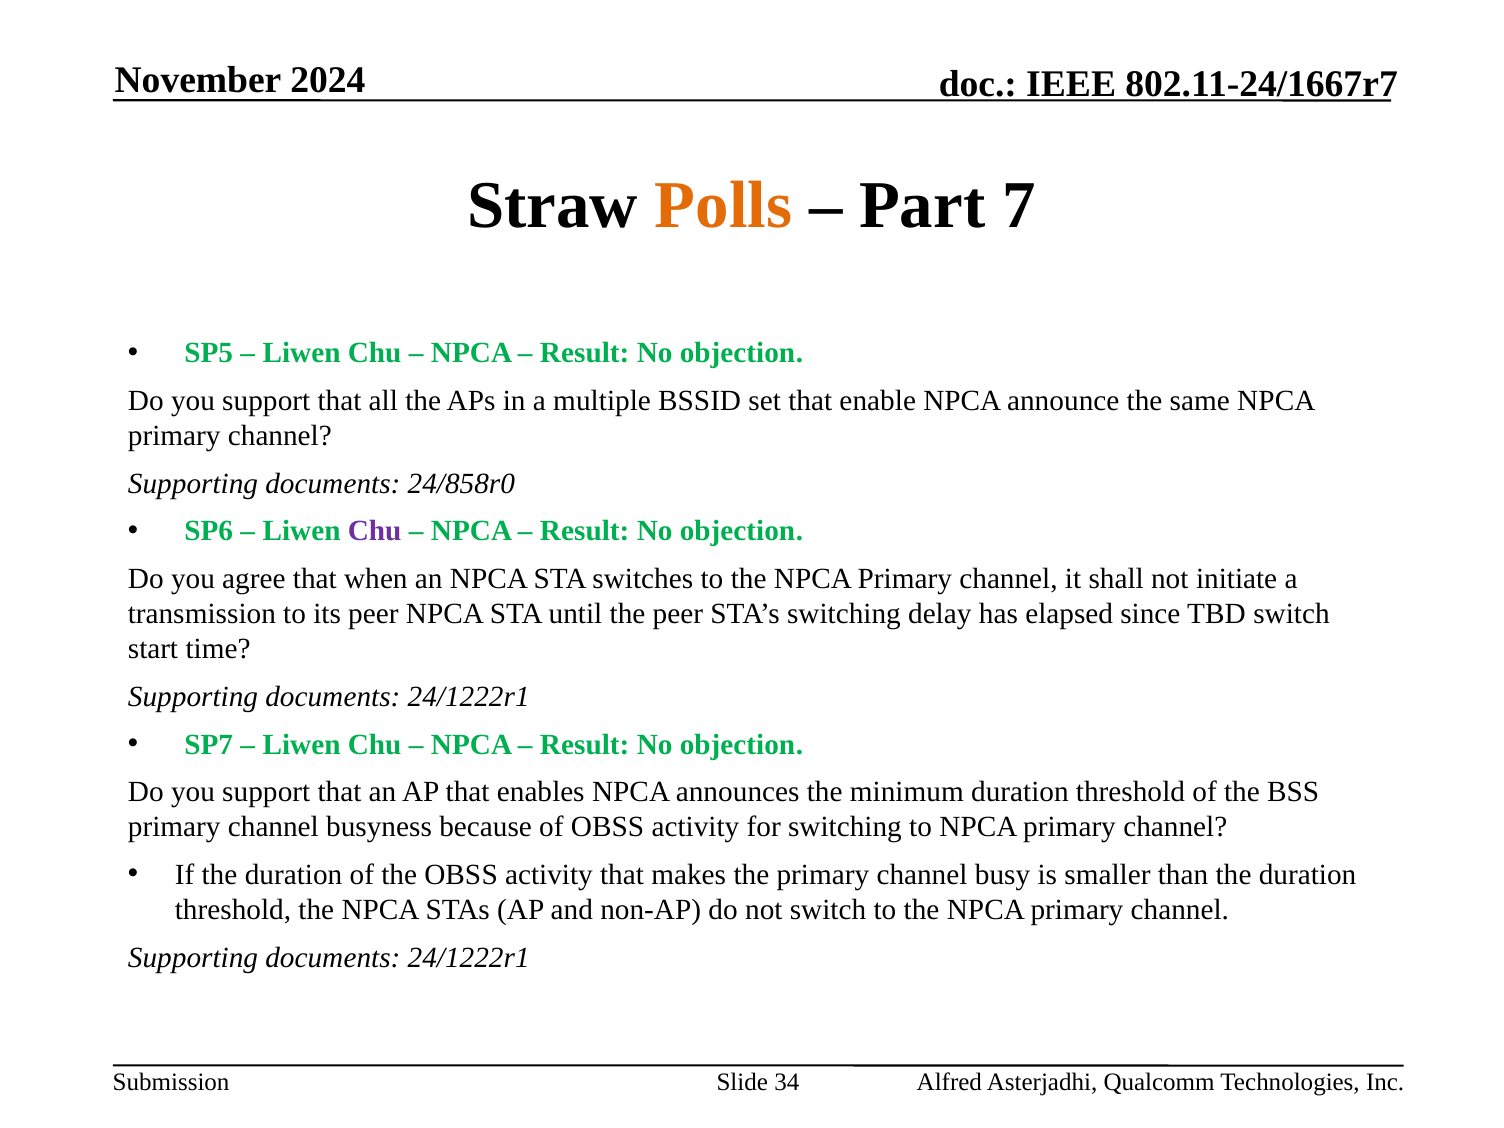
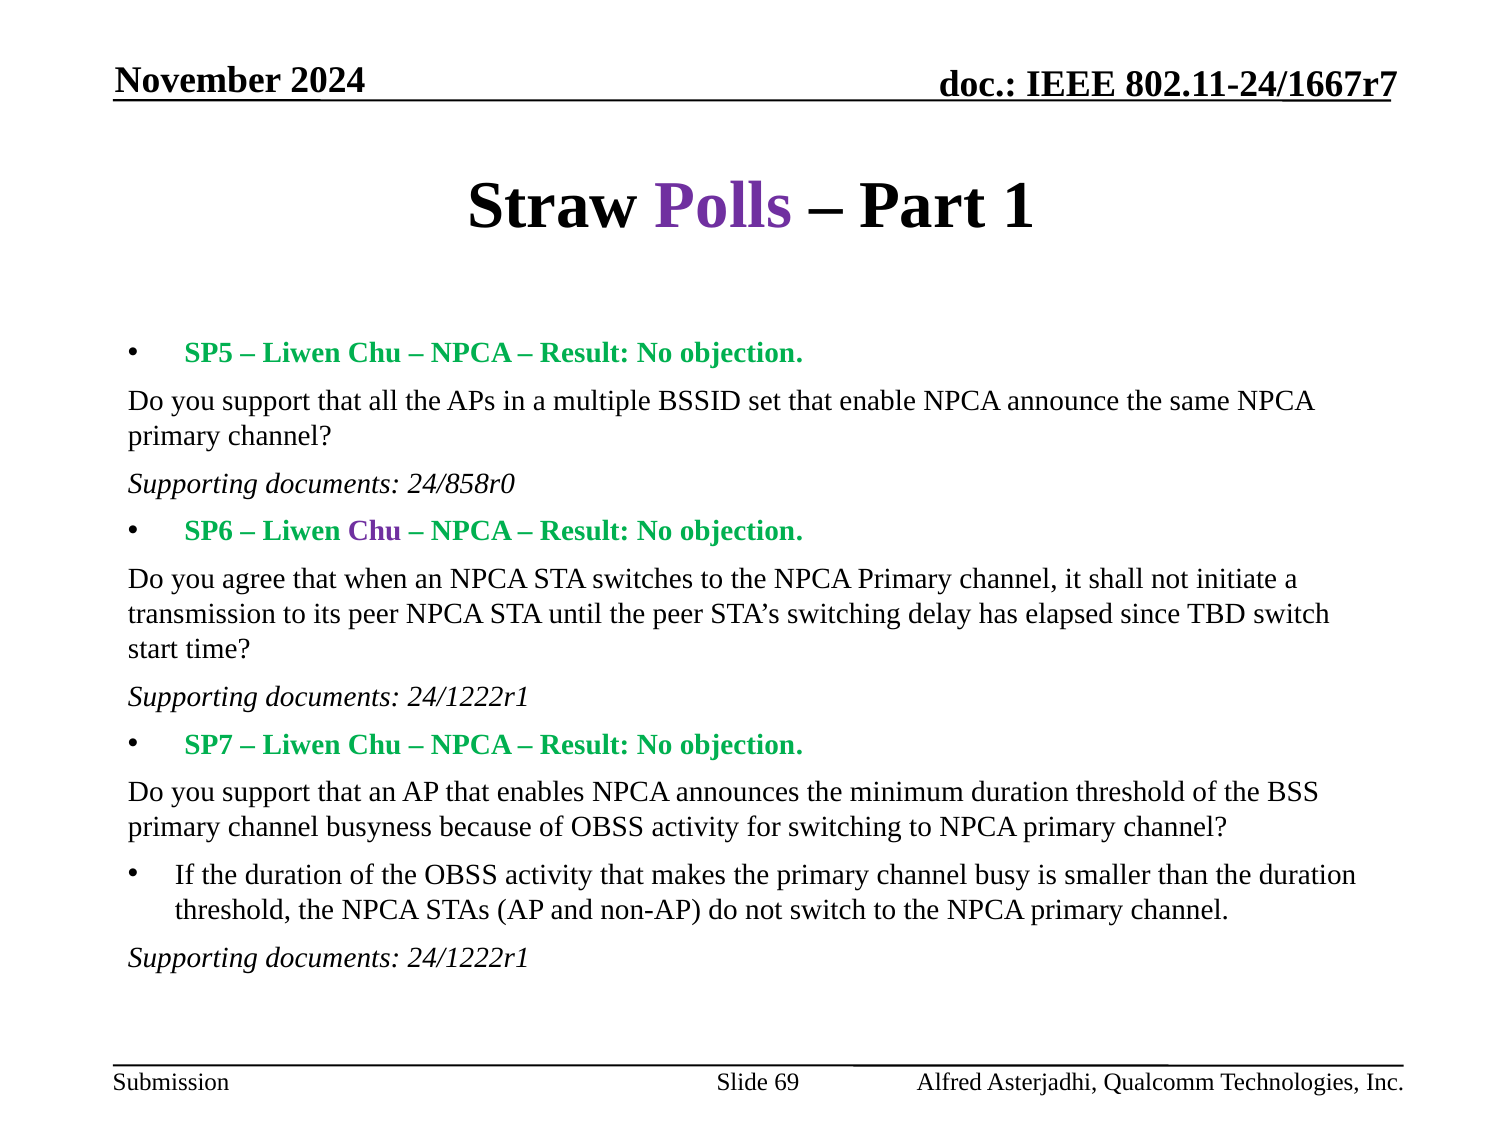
Polls colour: orange -> purple
7: 7 -> 1
34: 34 -> 69
